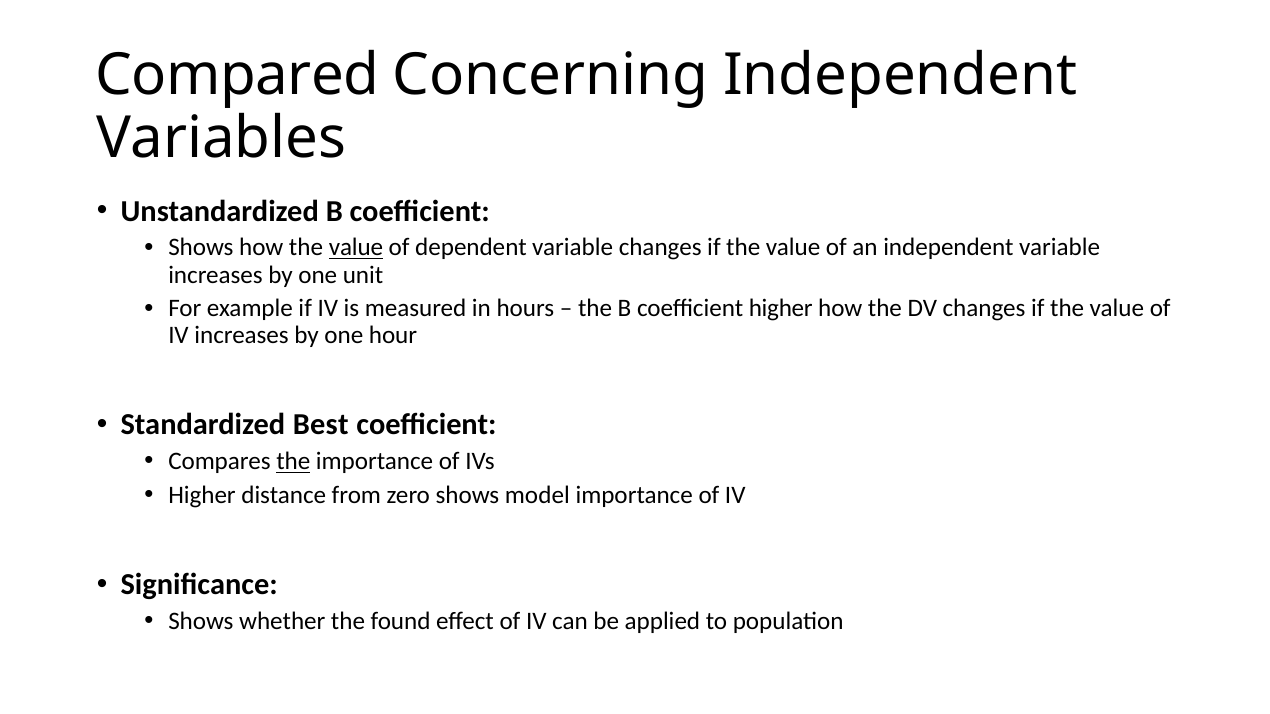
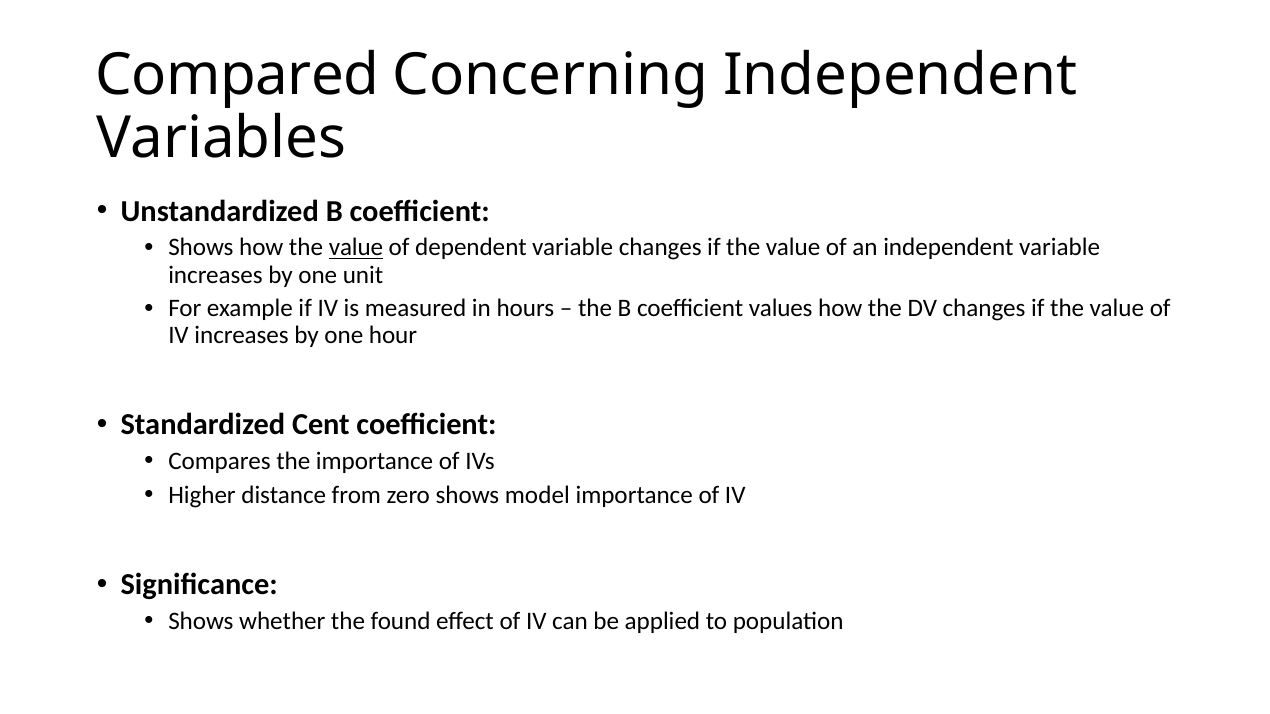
coefficient higher: higher -> values
Best: Best -> Cent
the at (293, 462) underline: present -> none
